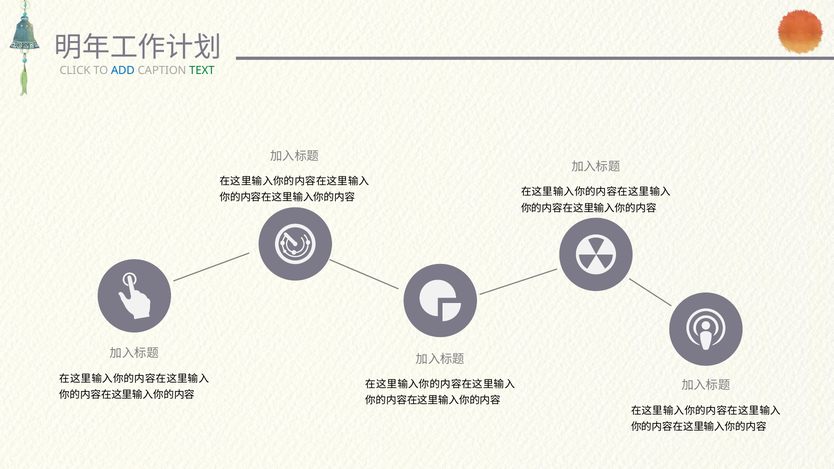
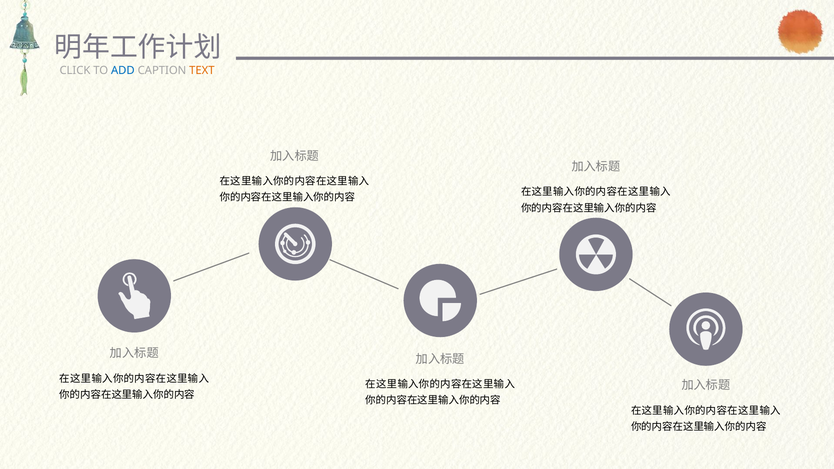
TEXT colour: green -> orange
